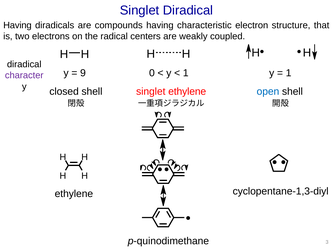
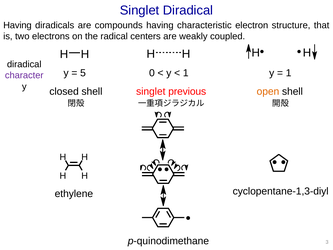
9: 9 -> 5
singlet ethylene: ethylene -> previous
open colour: blue -> orange
